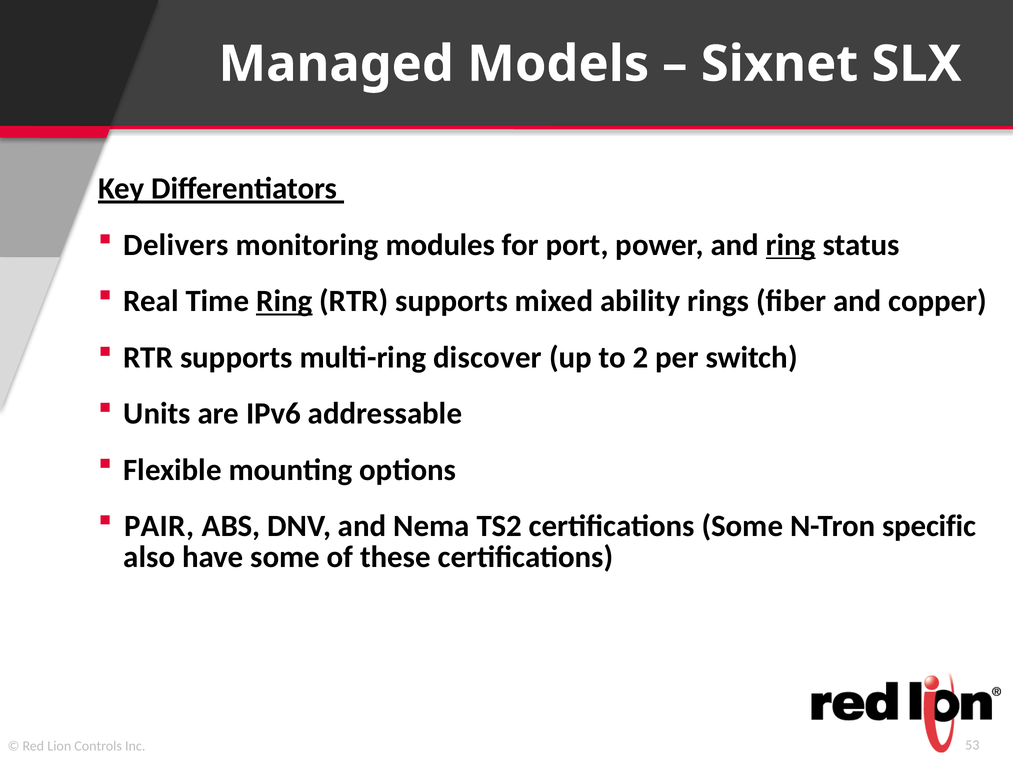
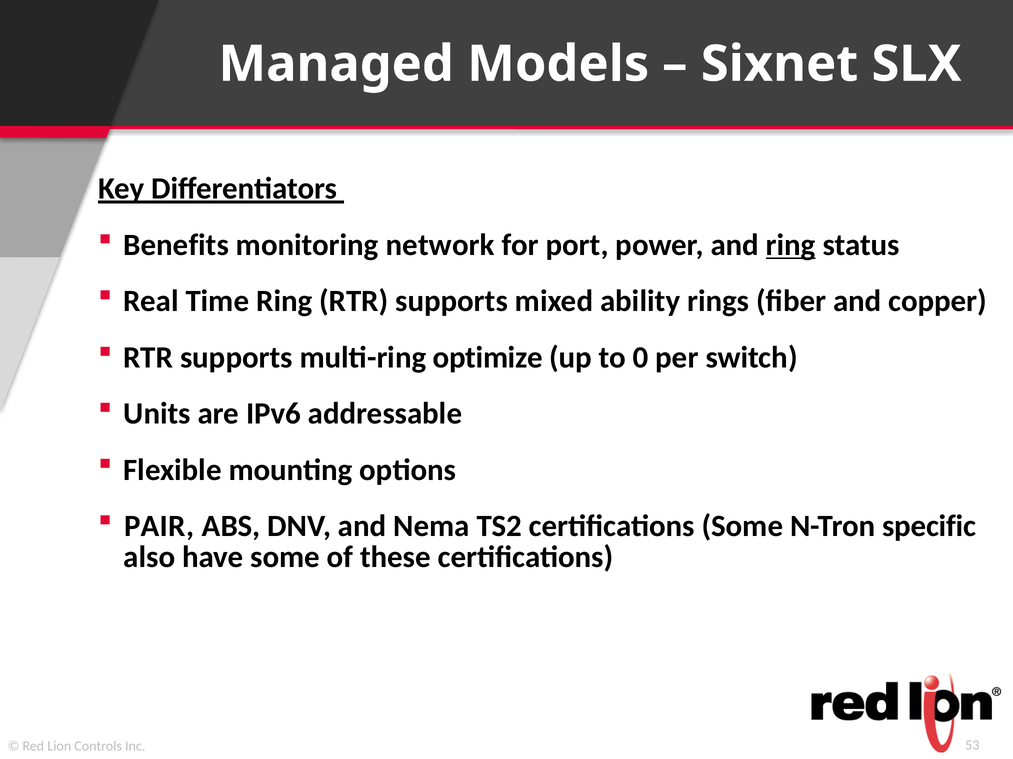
Delivers: Delivers -> Benefits
modules: modules -> network
Ring at (284, 301) underline: present -> none
discover: discover -> optimize
2: 2 -> 0
